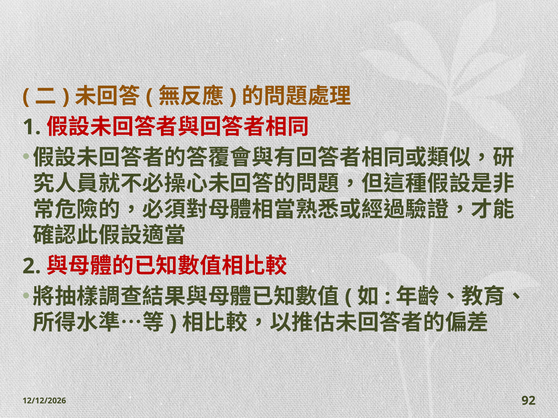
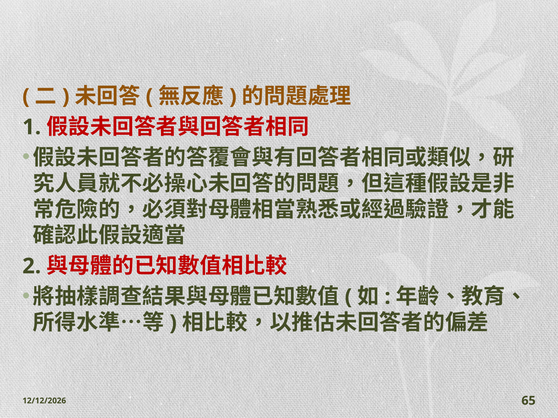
92: 92 -> 65
